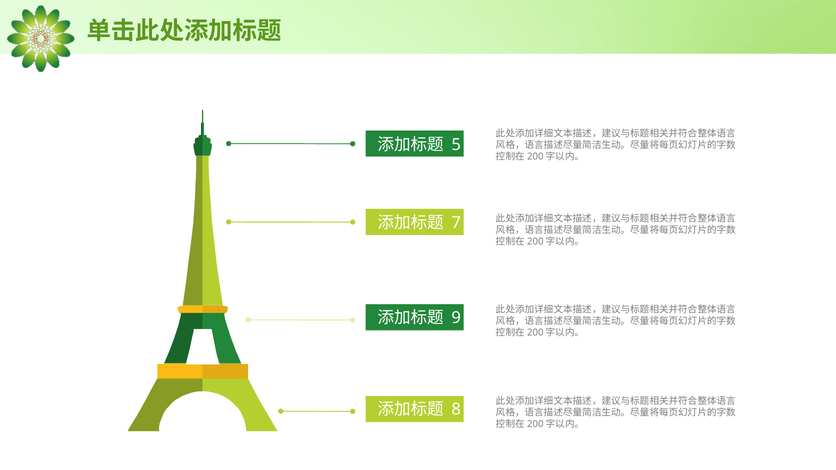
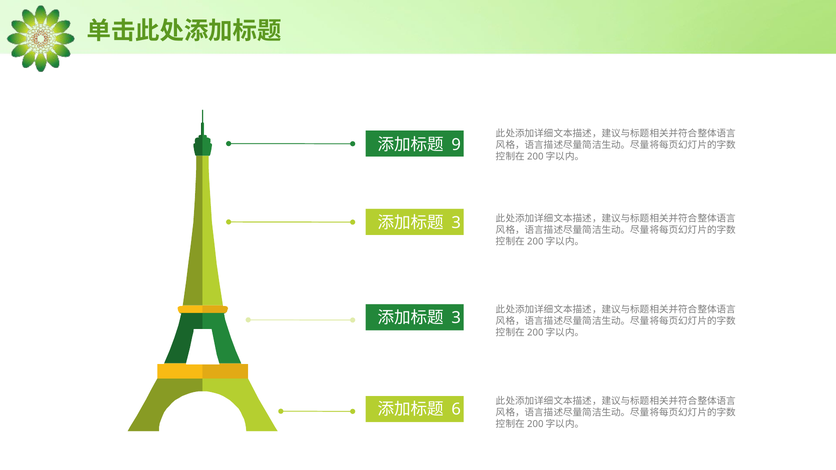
5: 5 -> 9
7 at (456, 223): 7 -> 3
9 at (456, 318): 9 -> 3
8: 8 -> 6
